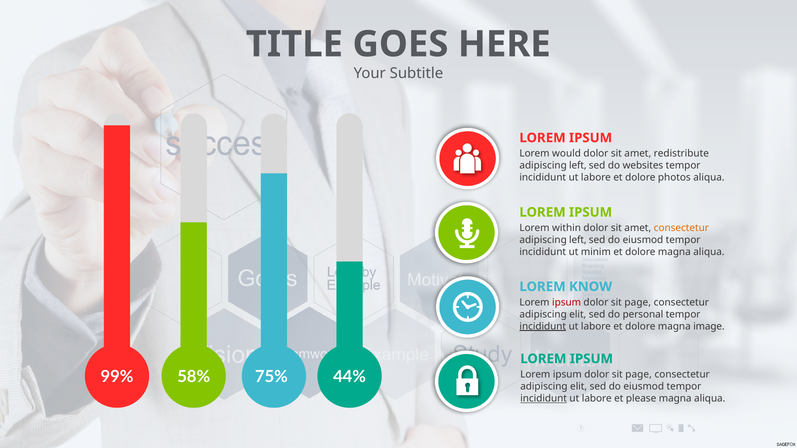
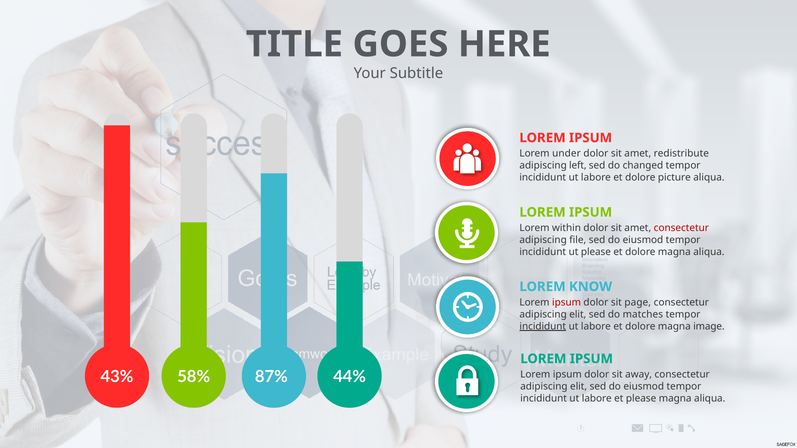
would: would -> under
websites: websites -> changed
photos: photos -> picture
consectetur at (681, 228) colour: orange -> red
left at (578, 240): left -> file
ut minim: minim -> please
personal: personal -> matches
99%: 99% -> 43%
75%: 75% -> 87%
page at (639, 375): page -> away
incididunt at (544, 399) underline: present -> none
